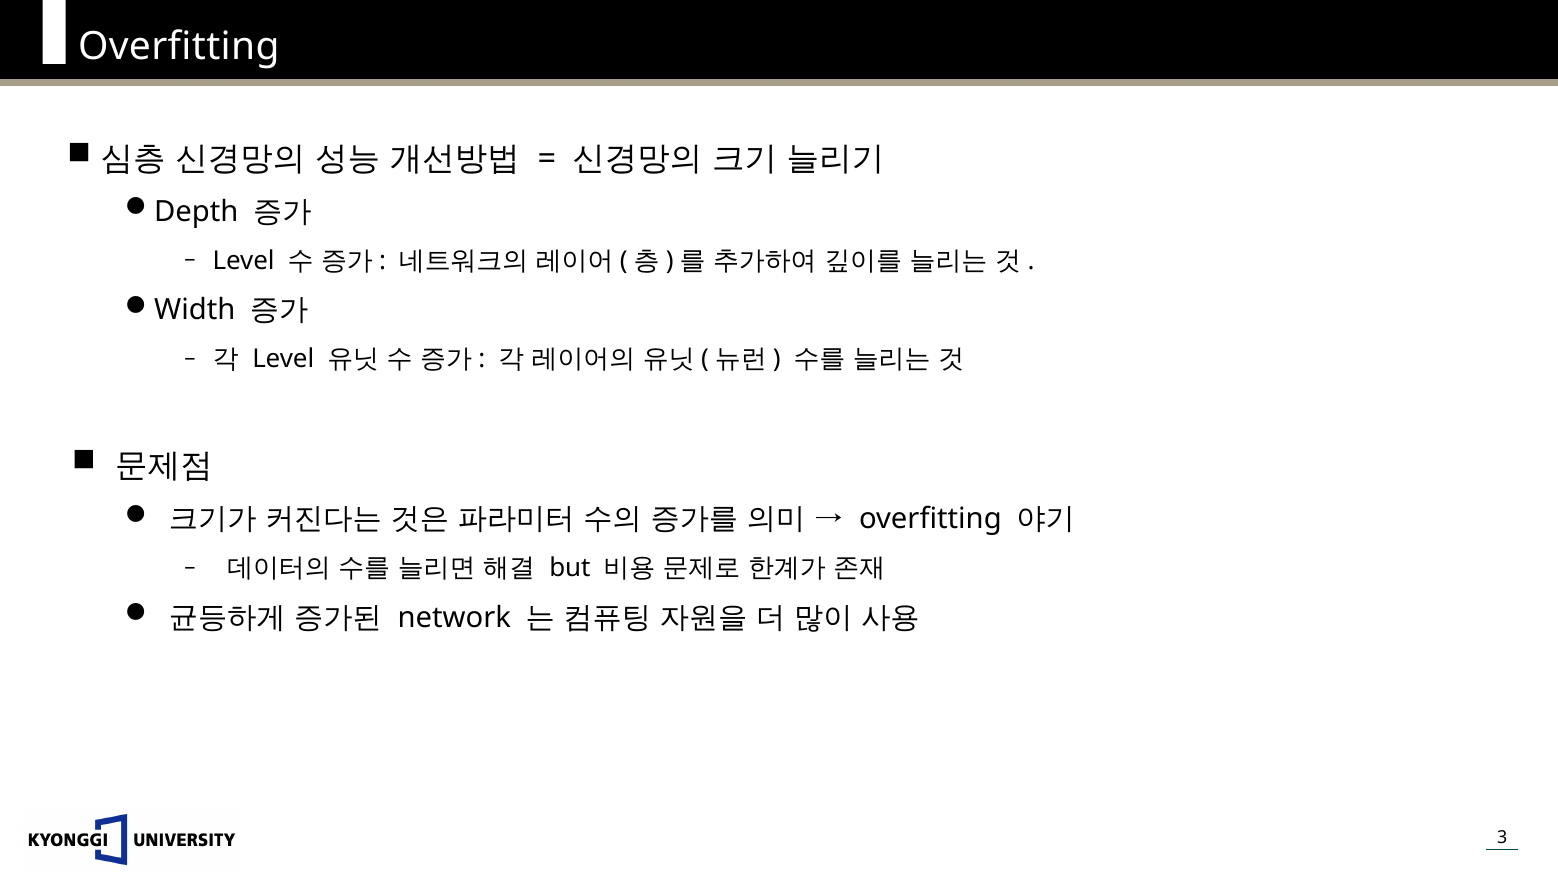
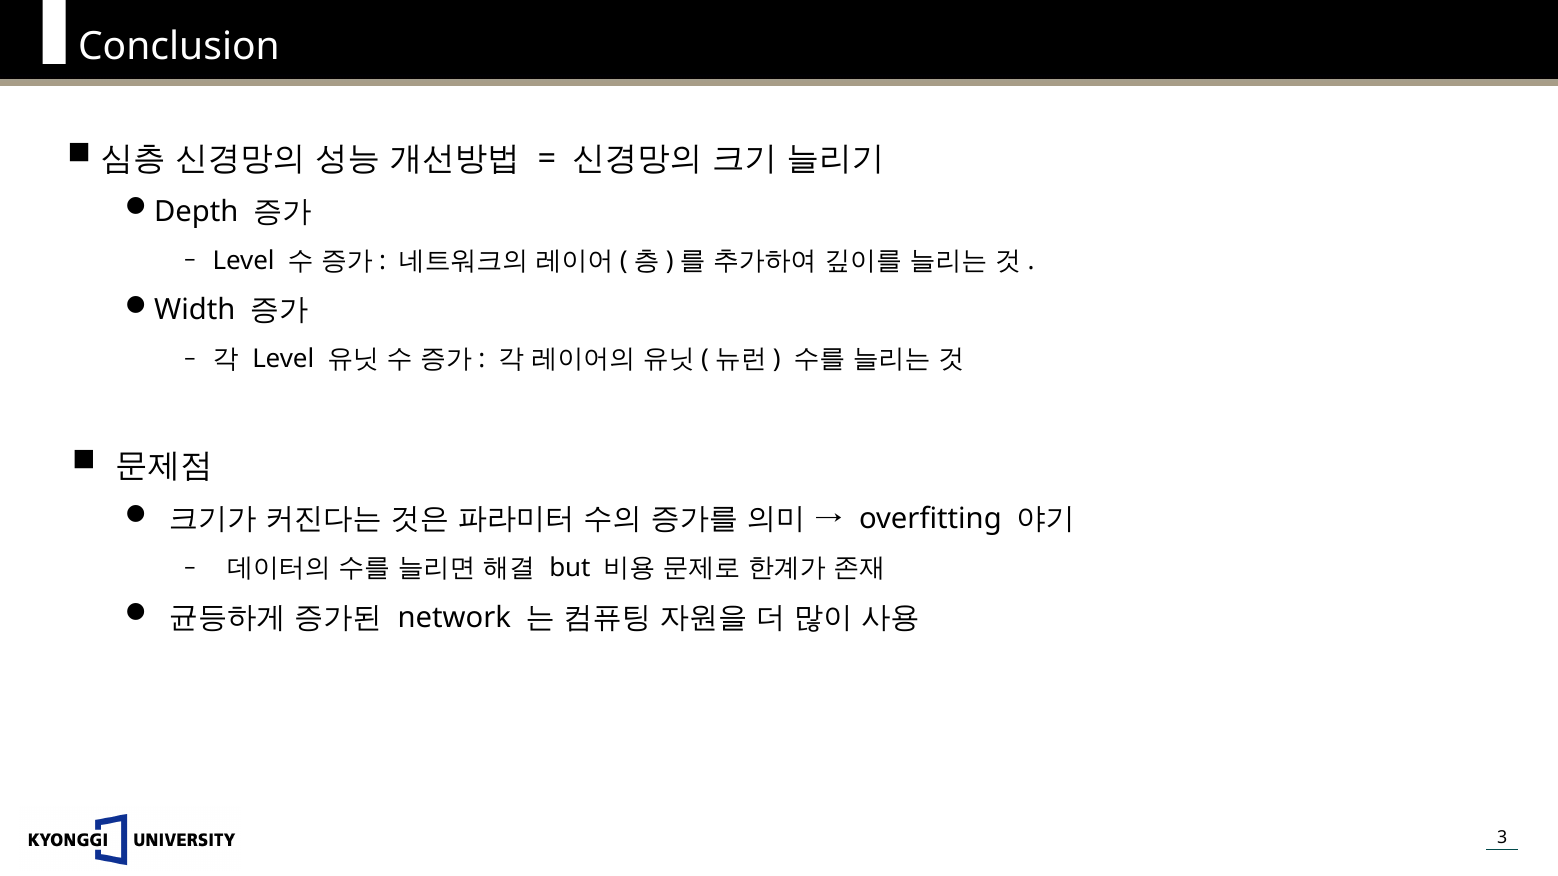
Overfitting at (179, 46): Overfitting -> Conclusion
